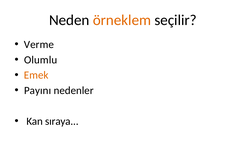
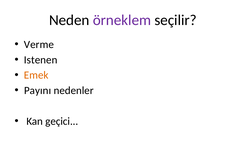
örneklem colour: orange -> purple
Olumlu: Olumlu -> Istenen
sıraya: sıraya -> geçici
